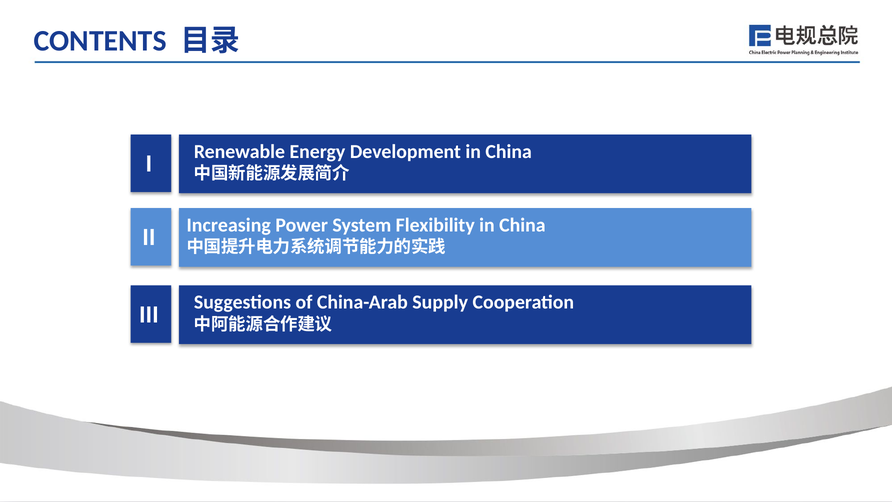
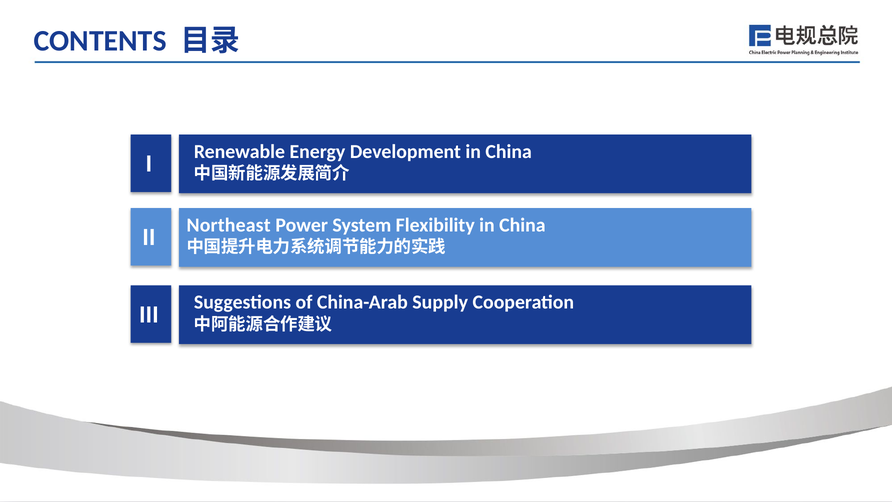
Increasing: Increasing -> Northeast
